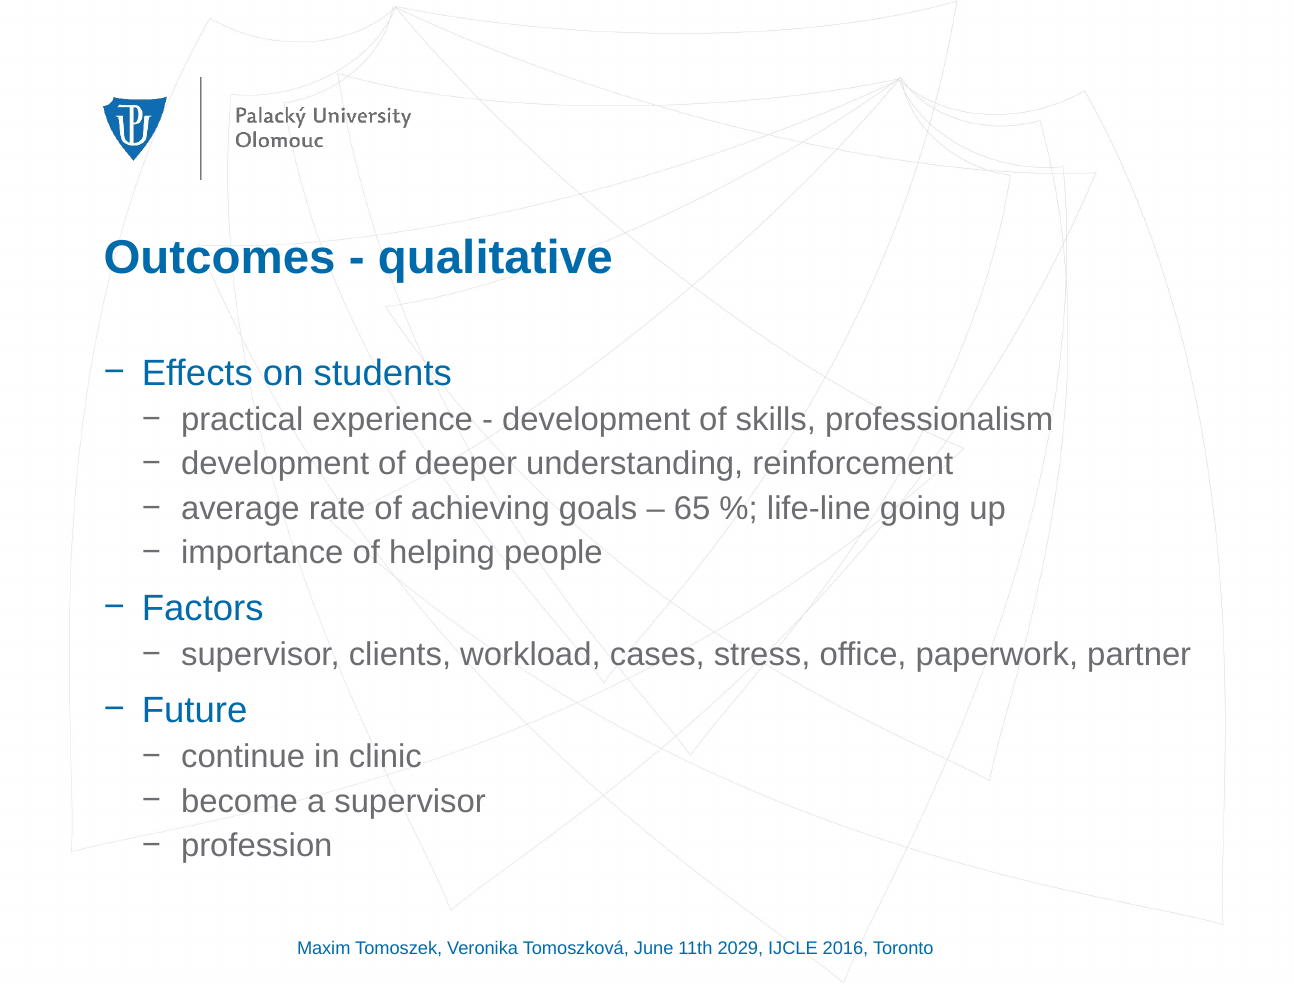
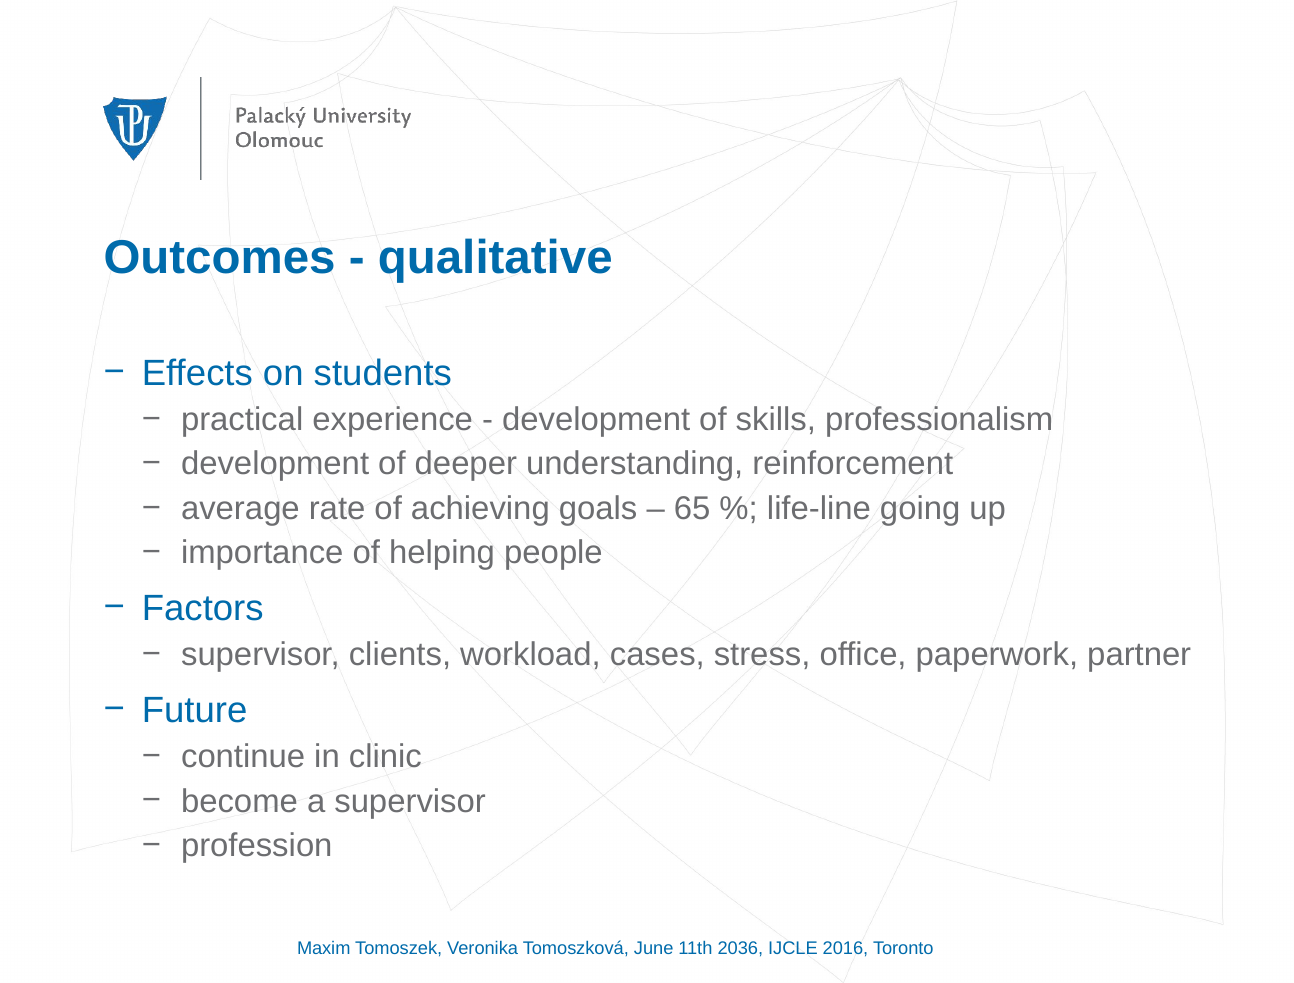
2029: 2029 -> 2036
